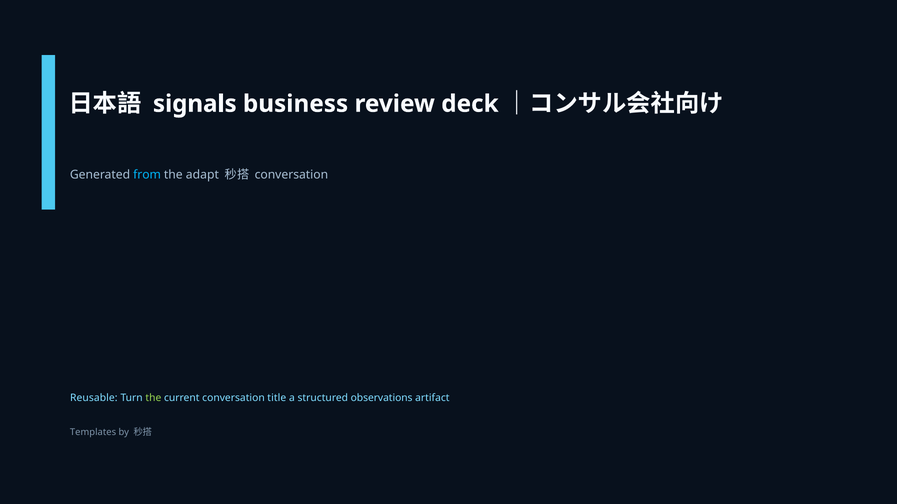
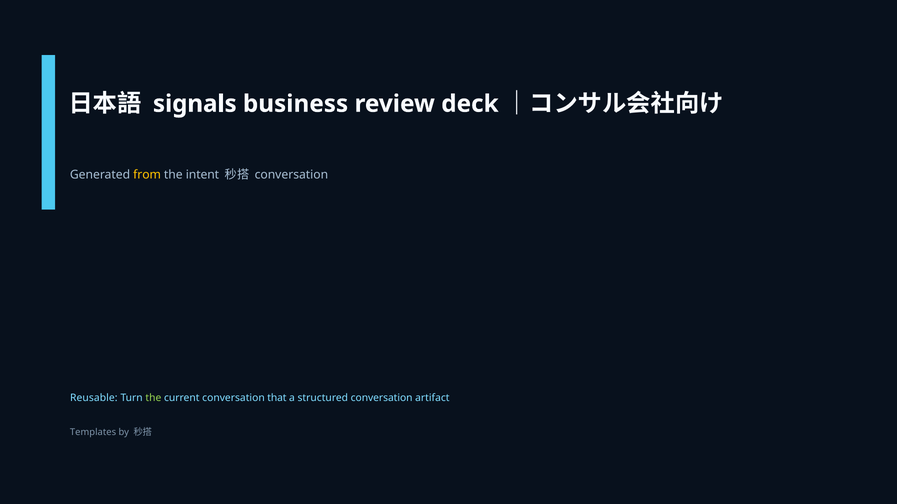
from colour: light blue -> yellow
adapt: adapt -> intent
title: title -> that
structured observations: observations -> conversation
